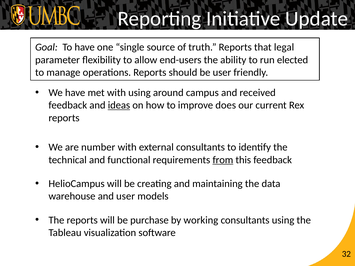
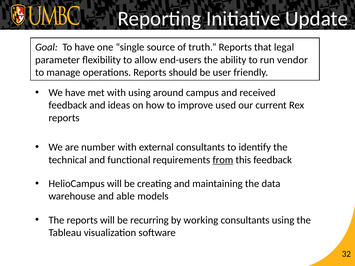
elected: elected -> vendor
ideas underline: present -> none
does: does -> used
and user: user -> able
purchase: purchase -> recurring
